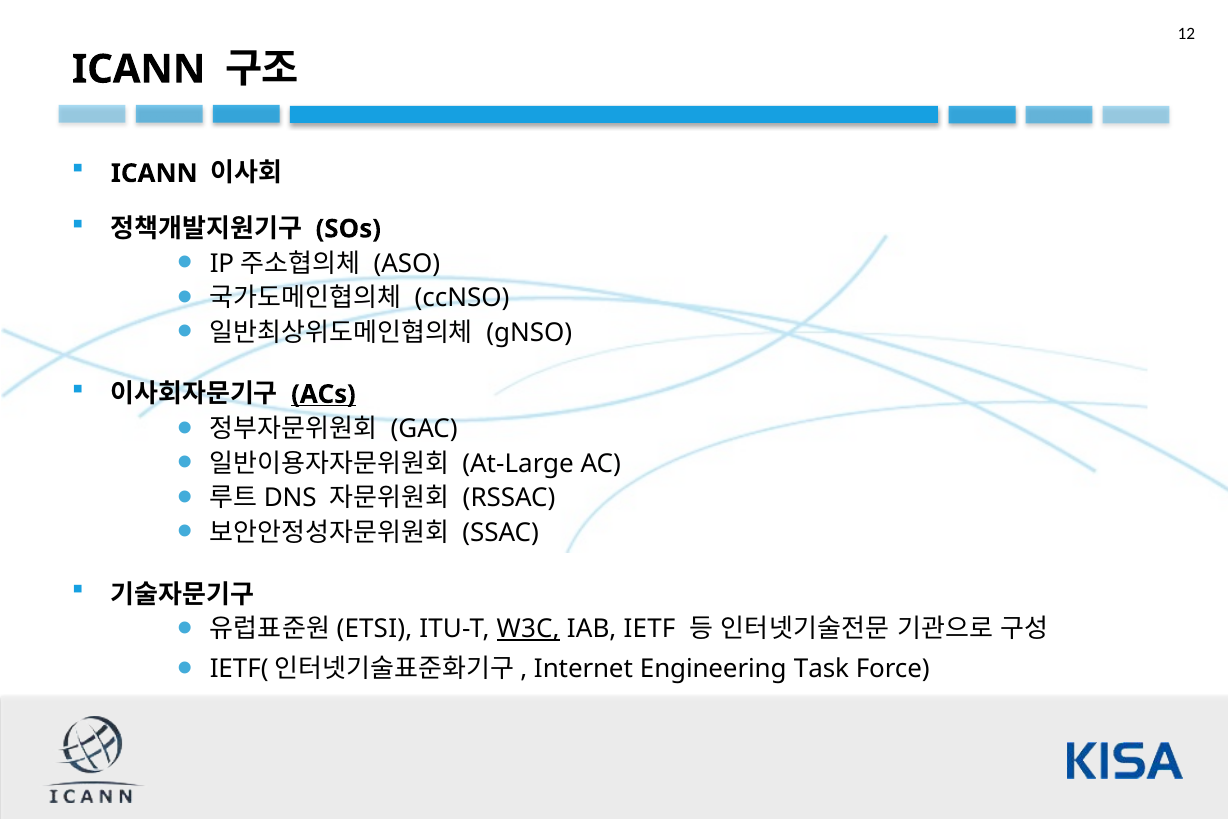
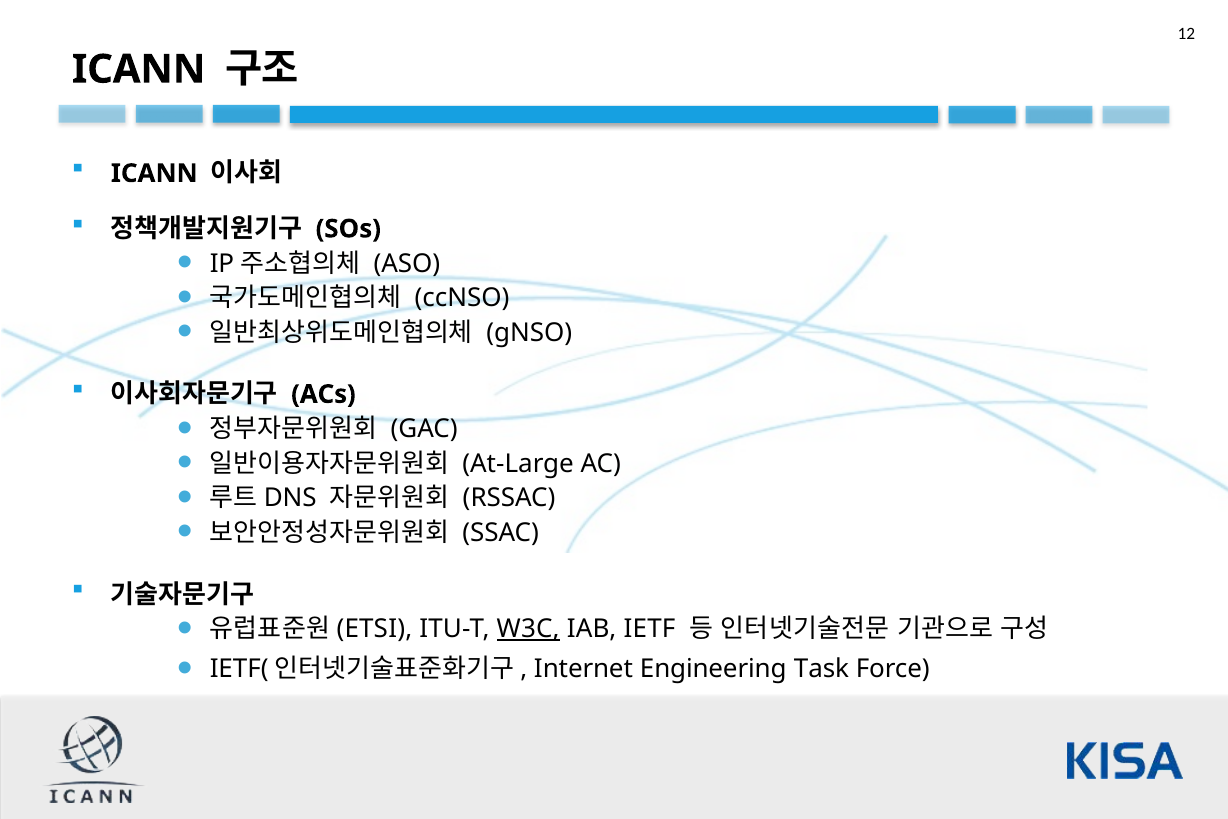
ACs underline: present -> none
